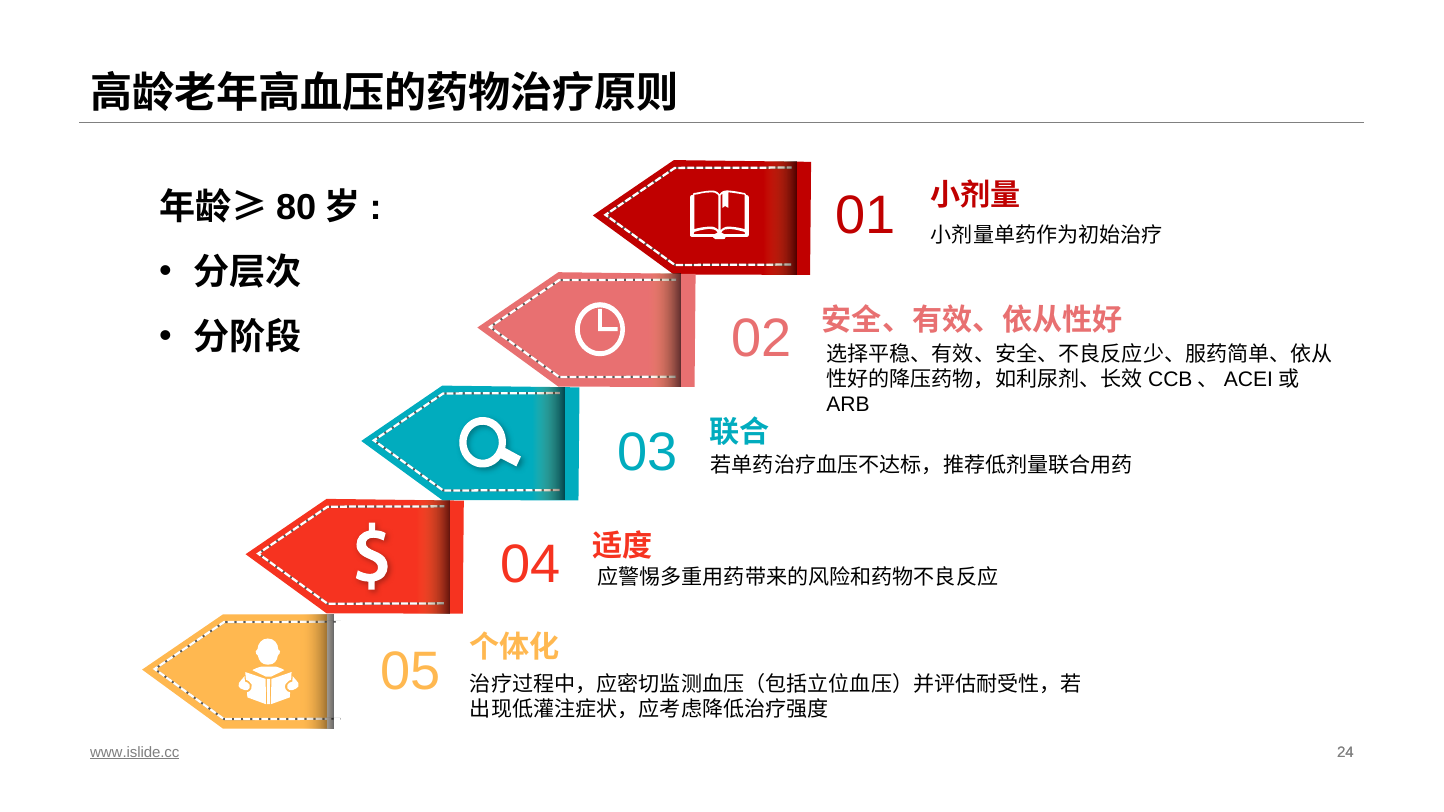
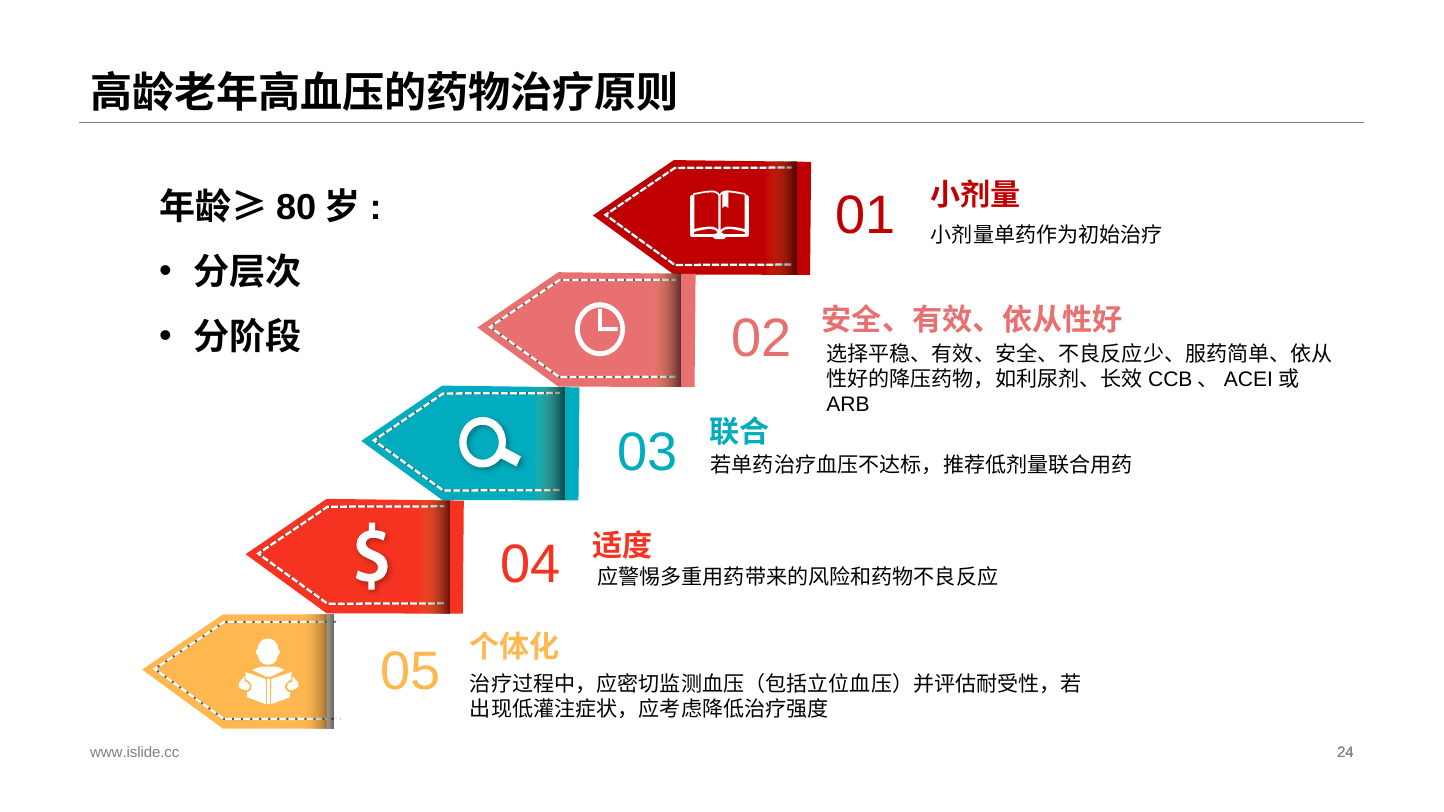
www.islide.cc underline: present -> none
